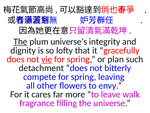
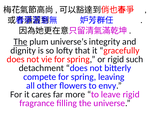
vie underline: present -> none
or plan: plan -> rigid
leave walk: walk -> rigid
